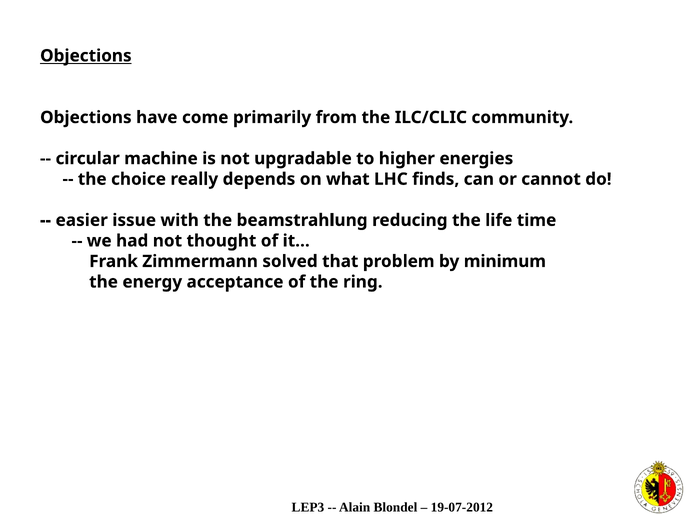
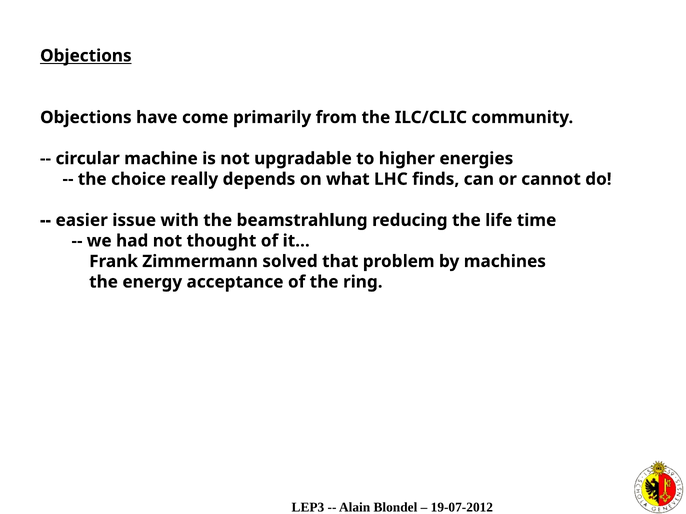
minimum: minimum -> machines
